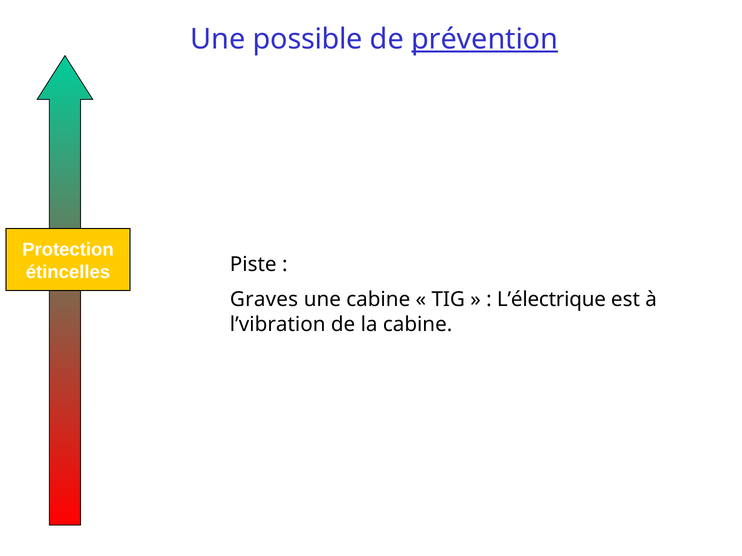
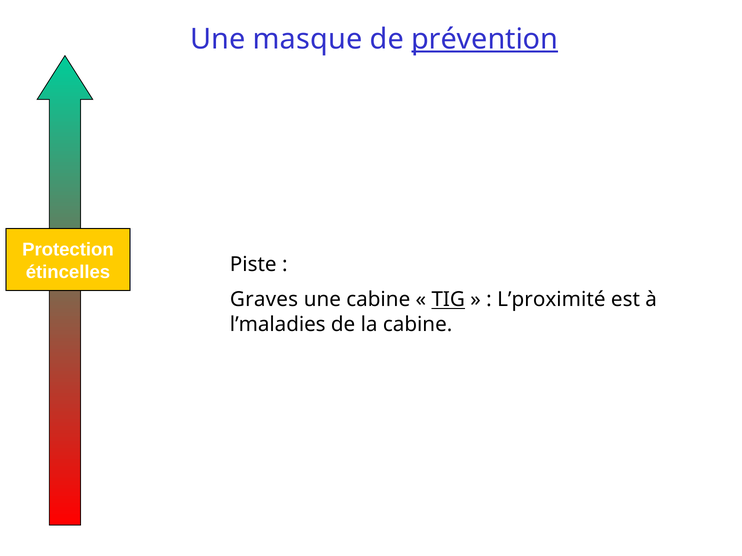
possible: possible -> masque
TIG underline: none -> present
L’électrique: L’électrique -> L’proximité
l’vibration: l’vibration -> l’maladies
